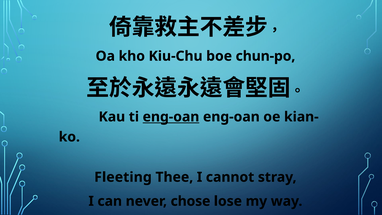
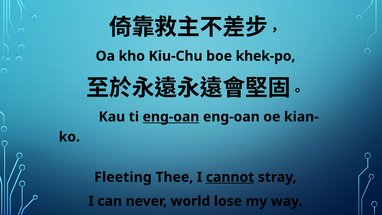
chun-po: chun-po -> khek-po
cannot underline: none -> present
chose: chose -> world
